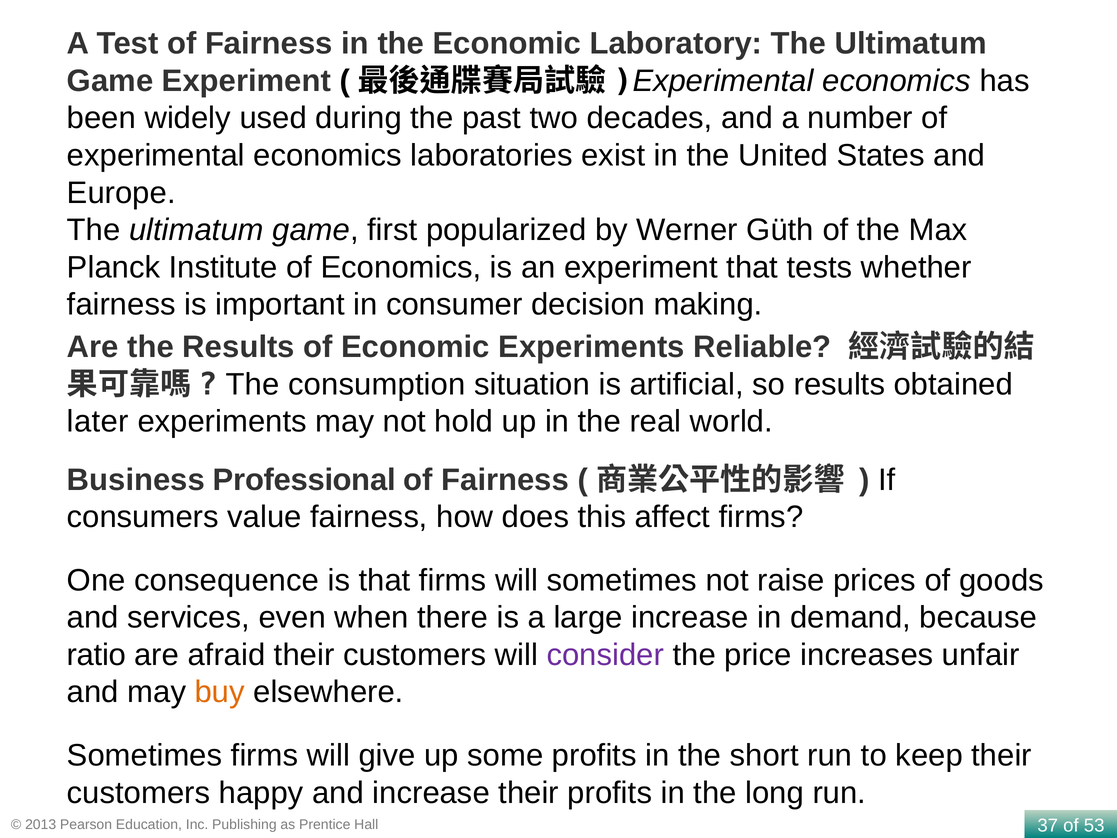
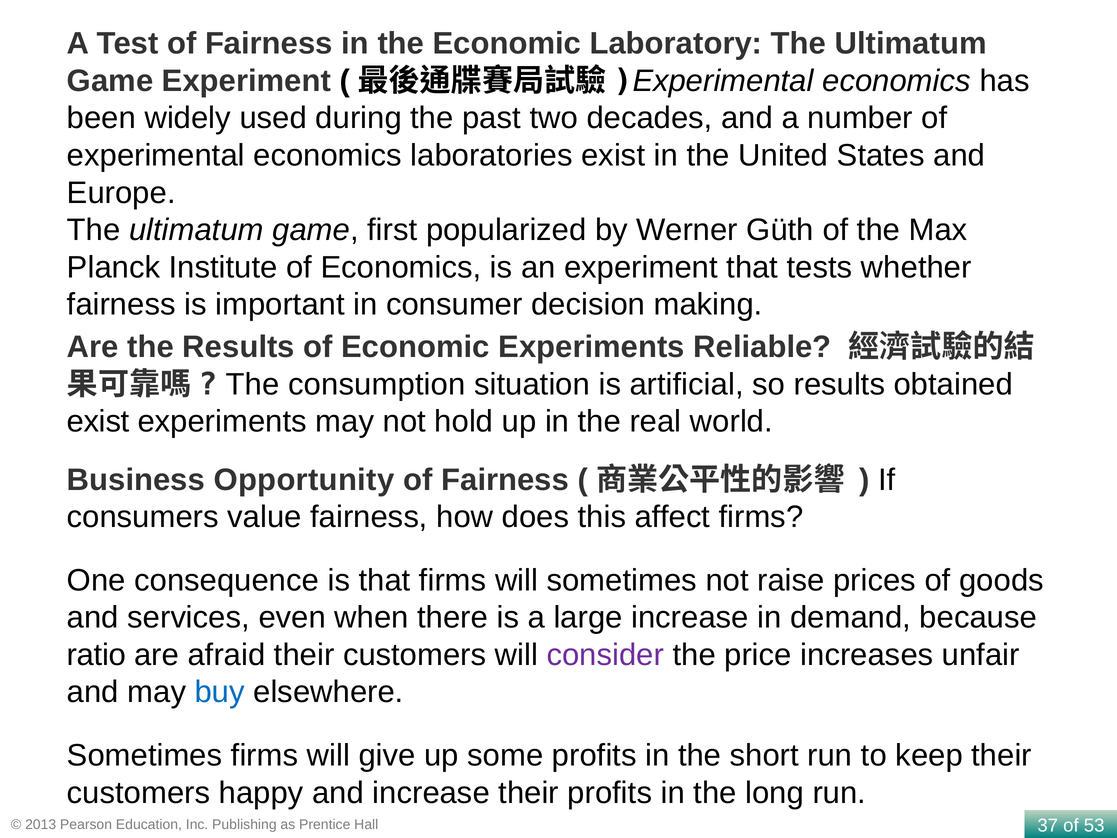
later at (98, 422): later -> exist
Professional: Professional -> Opportunity
buy colour: orange -> blue
